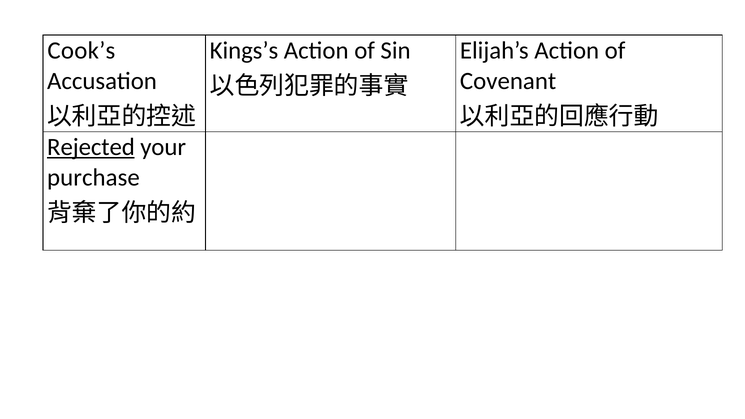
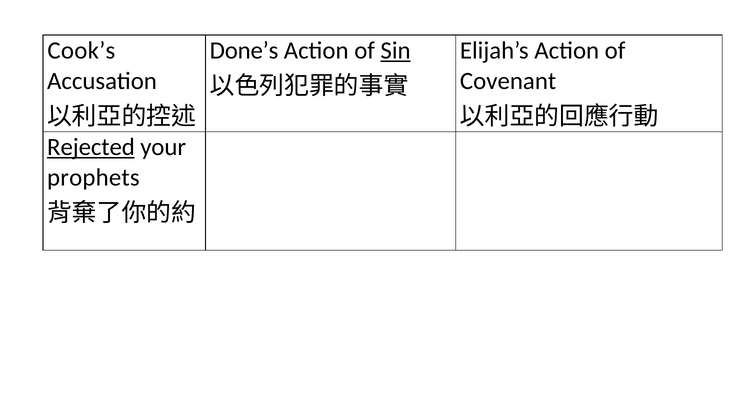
Kings’s: Kings’s -> Done’s
Sin underline: none -> present
purchase: purchase -> prophets
